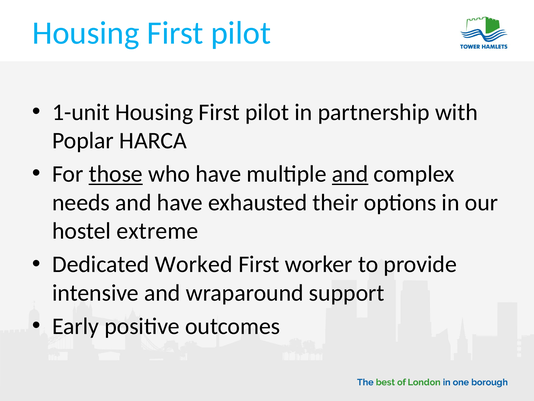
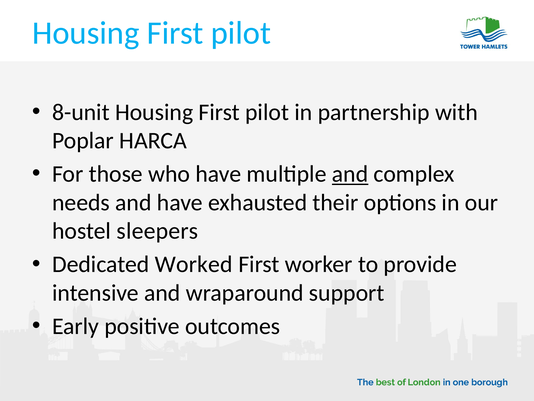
1-unit: 1-unit -> 8-unit
those underline: present -> none
extreme: extreme -> sleepers
